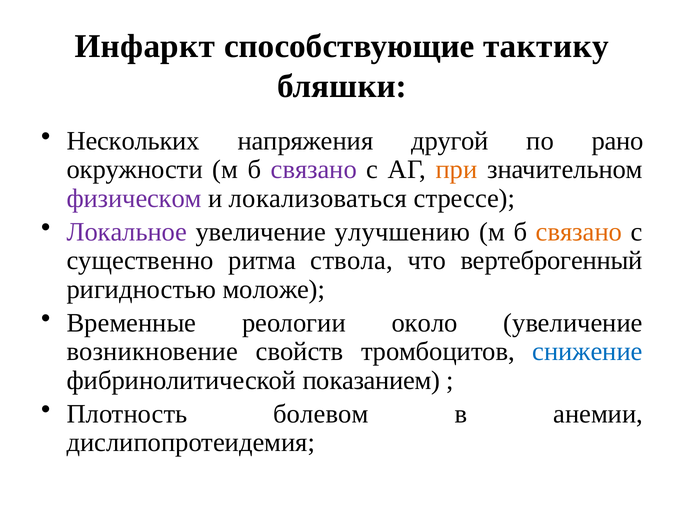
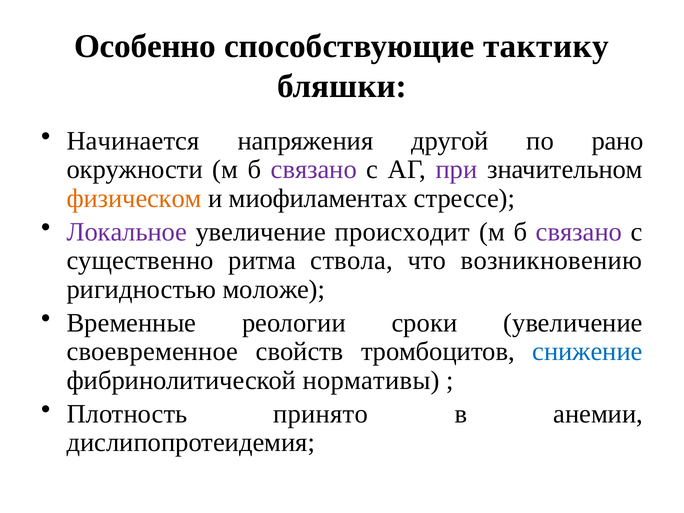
Инфаркт: Инфаркт -> Особенно
Нескольких: Нескольких -> Начинается
при colour: orange -> purple
физическом colour: purple -> orange
локализоваться: локализоваться -> миофиламентах
улучшению: улучшению -> происходит
связано at (579, 232) colour: orange -> purple
вертеброгенный: вертеброгенный -> возникновению
около: около -> сроки
возникновение: возникновение -> своевременное
показанием: показанием -> нормативы
болевом: болевом -> принято
